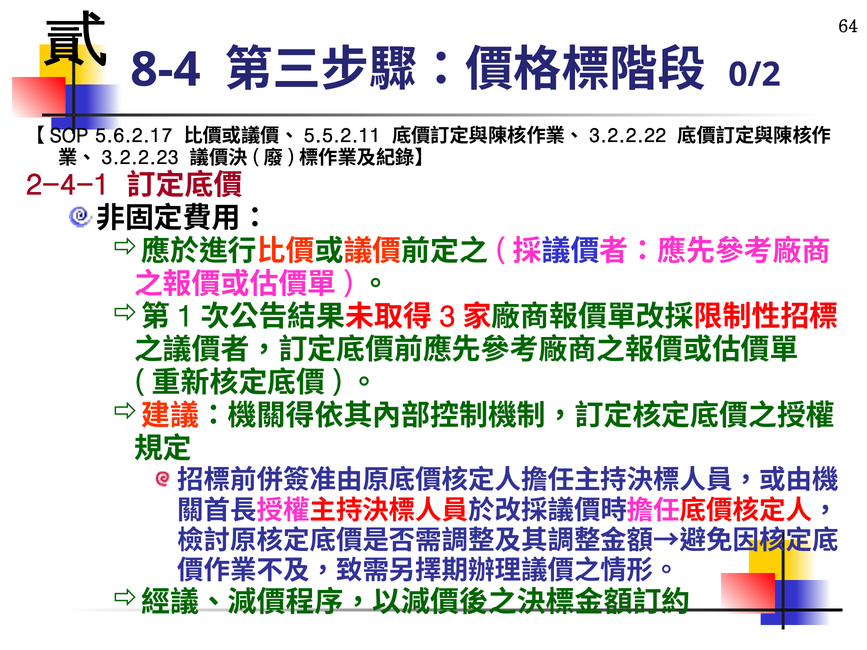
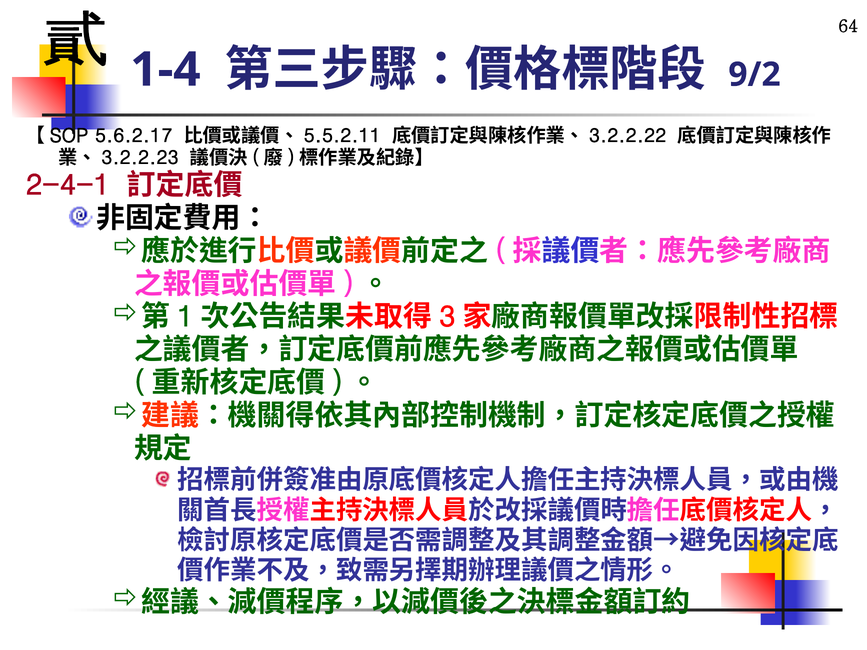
8-4: 8-4 -> 1-4
0/2: 0/2 -> 9/2
